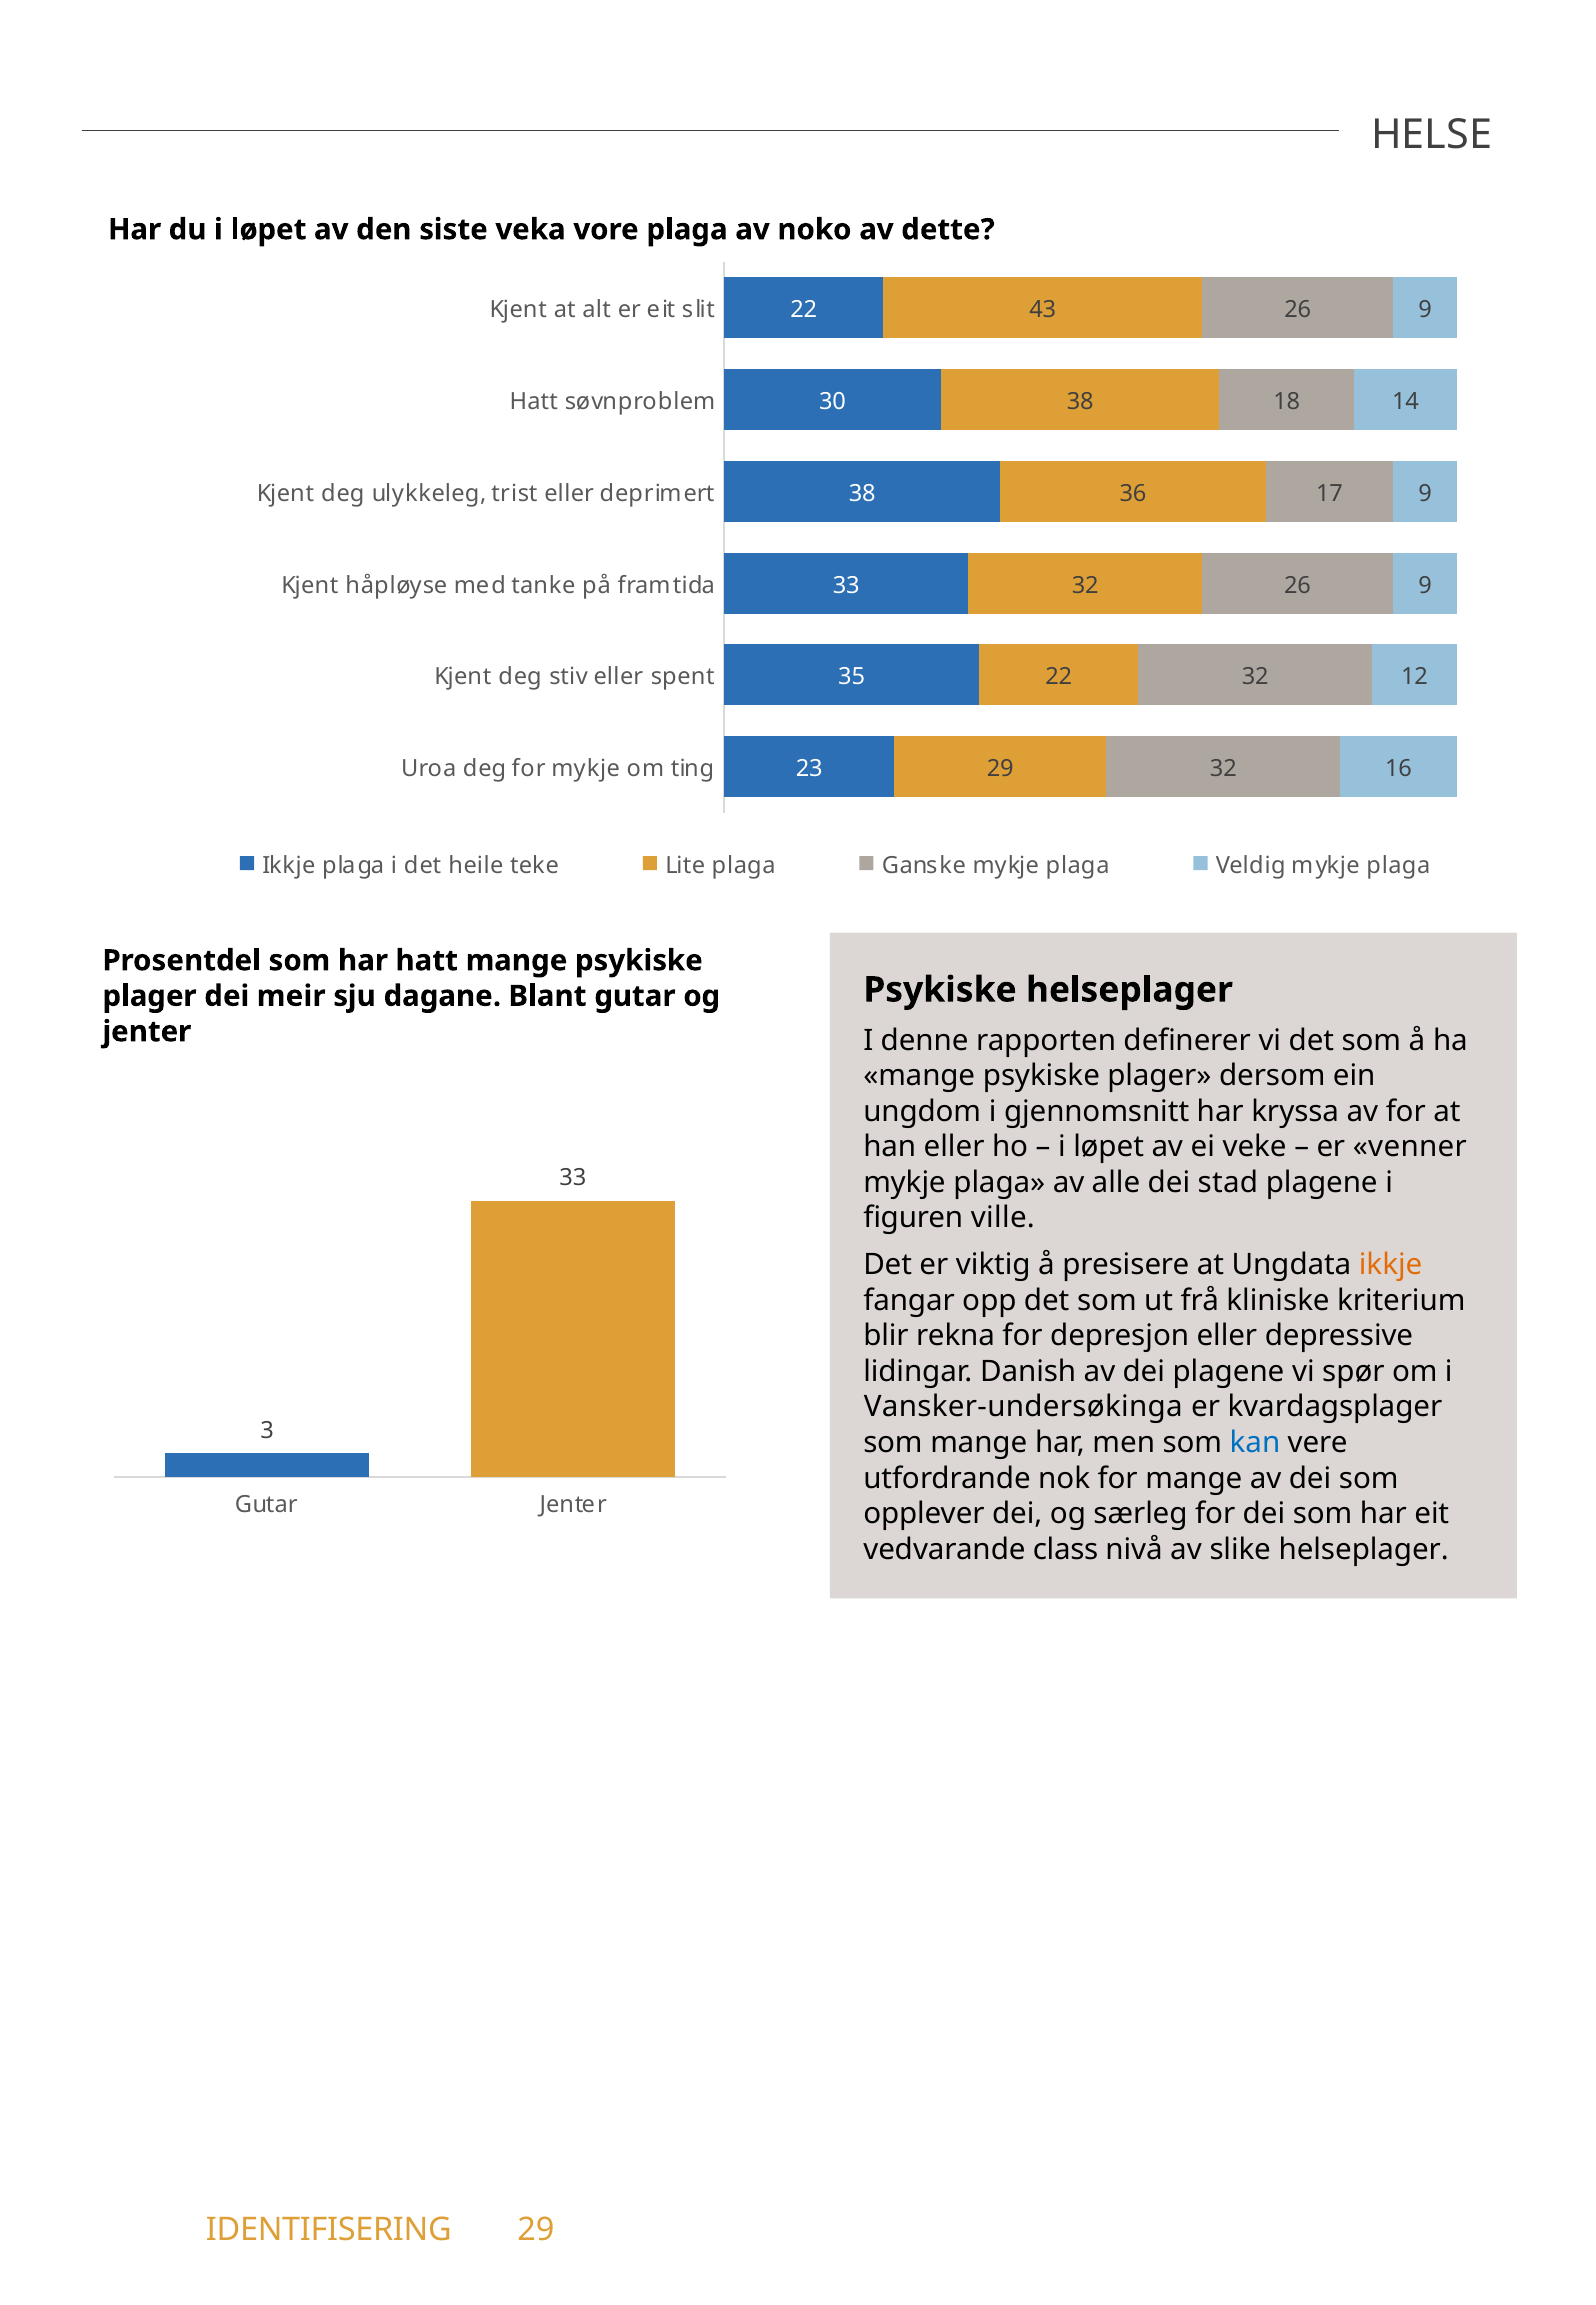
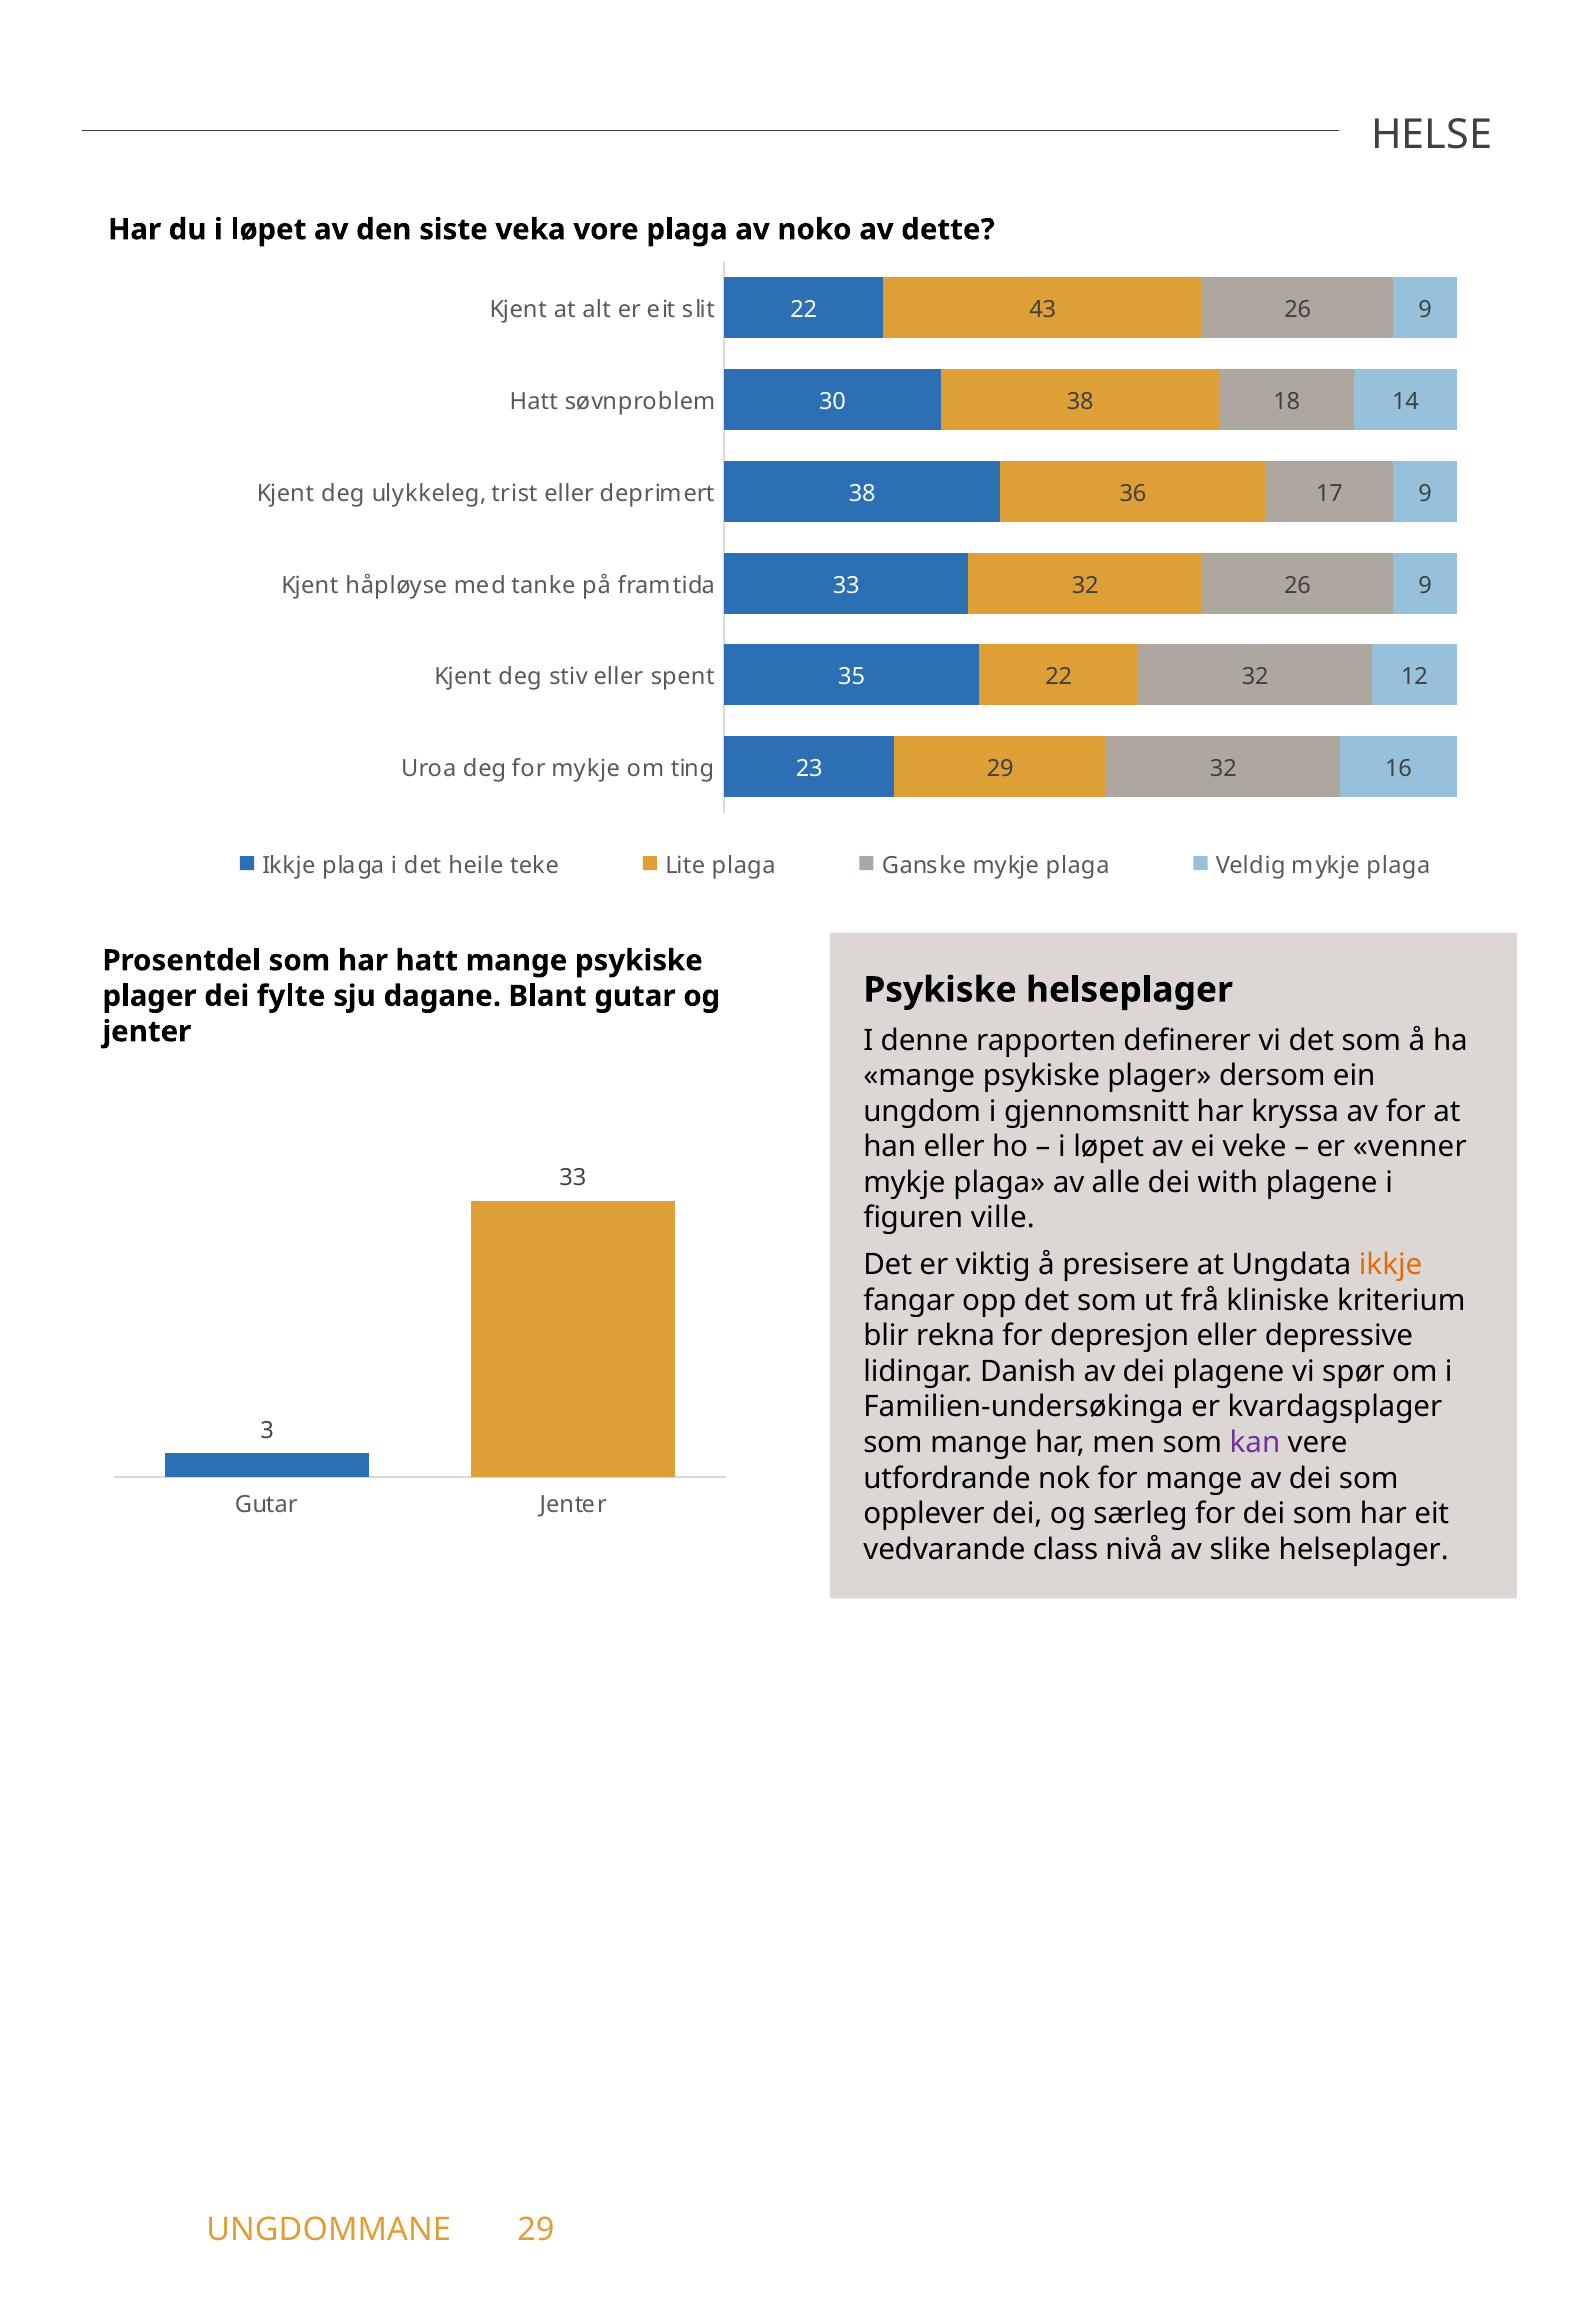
meir: meir -> fylte
stad: stad -> with
Vansker-undersøkinga: Vansker-undersøkinga -> Familien-undersøkinga
kan colour: blue -> purple
IDENTIFISERING: IDENTIFISERING -> UNGDOMMANE
